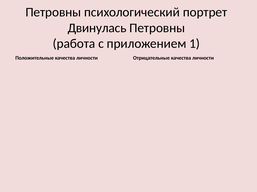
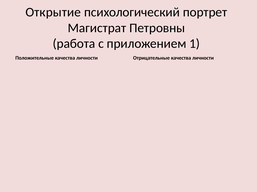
Петровны at (53, 12): Петровны -> Открытие
Двинулась: Двинулась -> Магистрат
